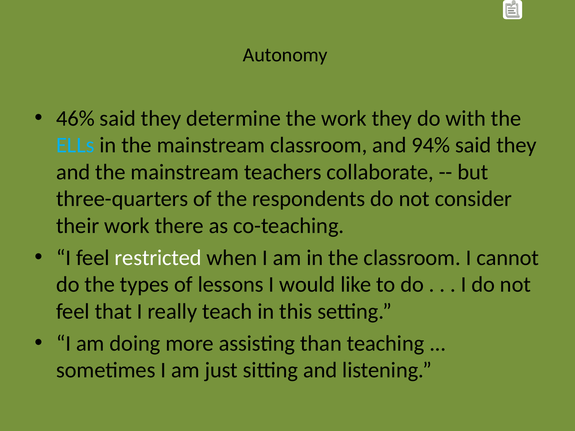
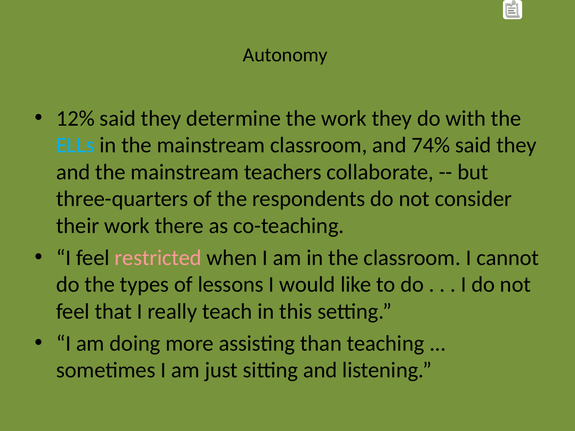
46%: 46% -> 12%
94%: 94% -> 74%
restricted colour: white -> pink
